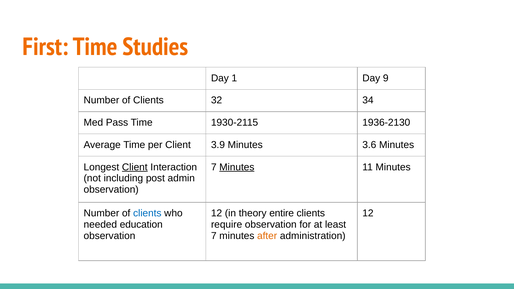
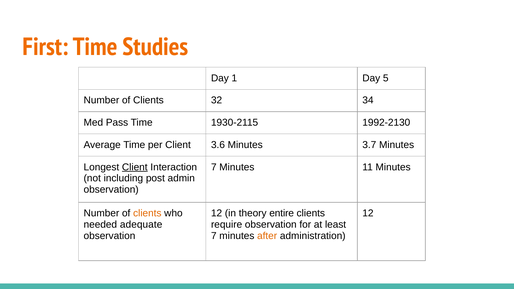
9: 9 -> 5
1936-2130: 1936-2130 -> 1992-2130
3.9: 3.9 -> 3.6
3.6: 3.6 -> 3.7
Minutes at (237, 167) underline: present -> none
clients at (147, 213) colour: blue -> orange
education: education -> adequate
